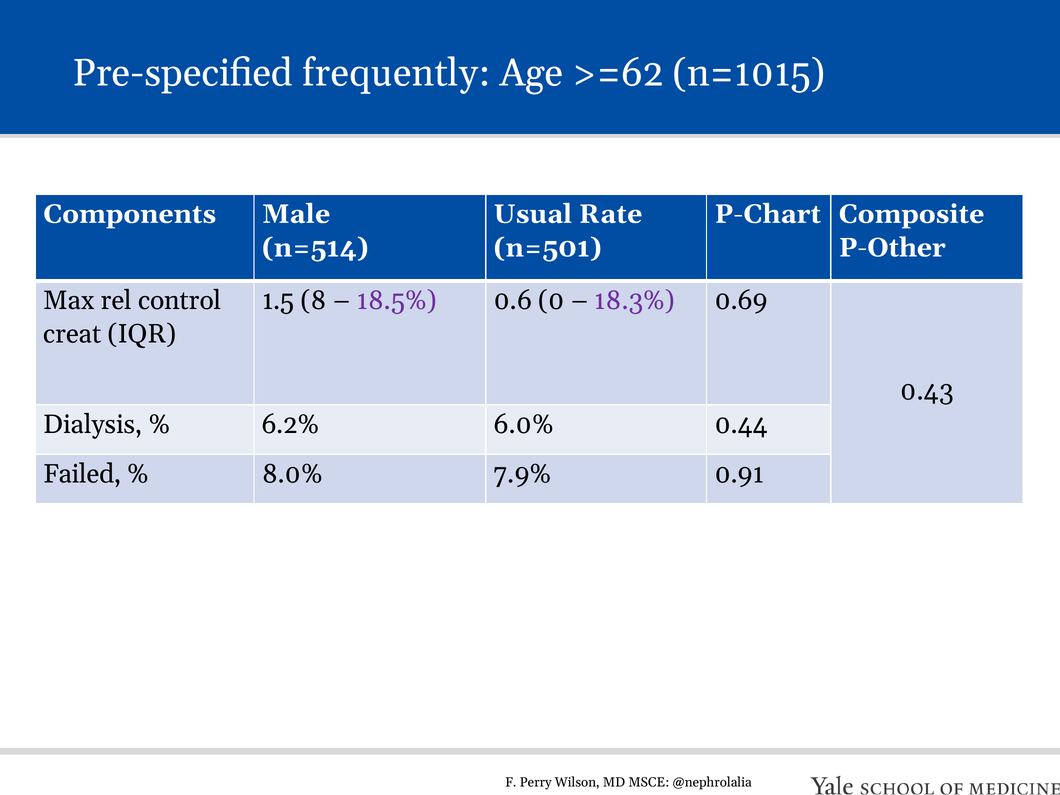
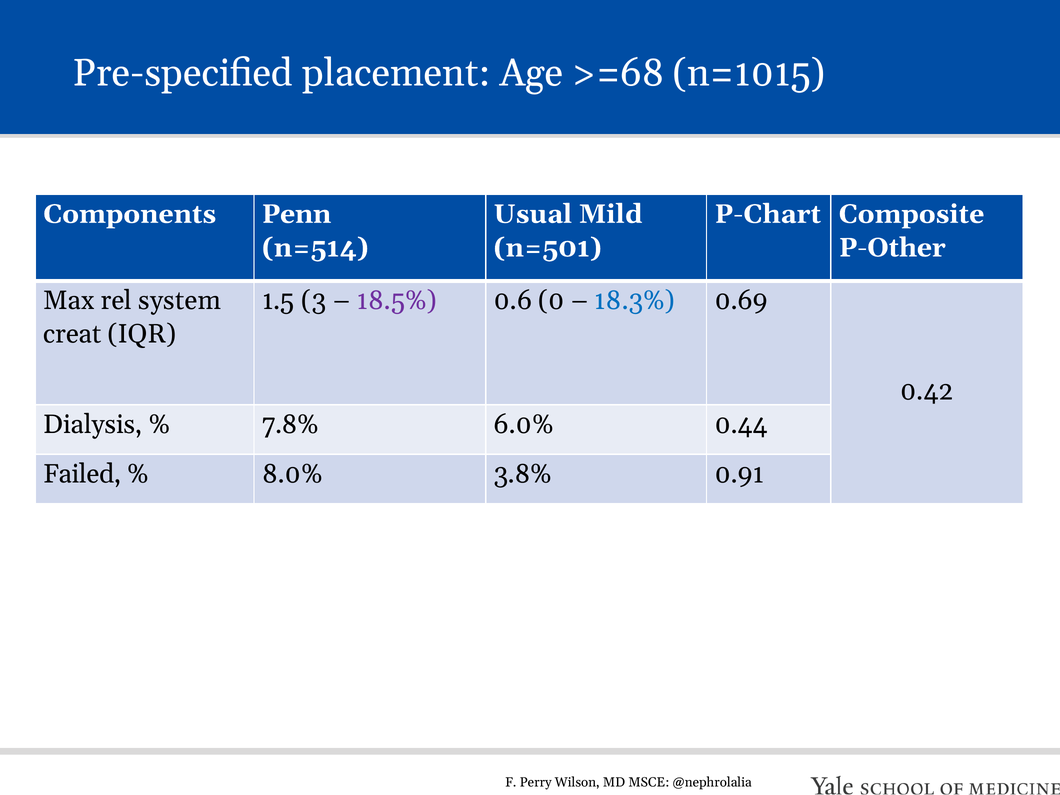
frequently: frequently -> placement
>=62: >=62 -> >=68
Male: Male -> Penn
Rate: Rate -> Mild
control: control -> system
8: 8 -> 3
18.3% colour: purple -> blue
0.43: 0.43 -> 0.42
6.2%: 6.2% -> 7.8%
7.9%: 7.9% -> 3.8%
